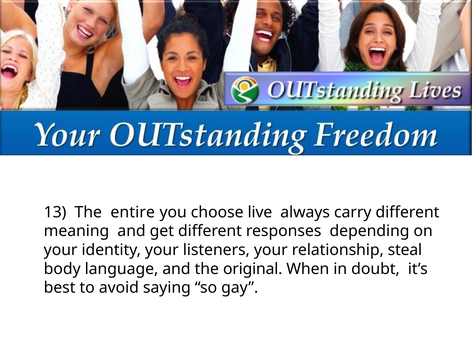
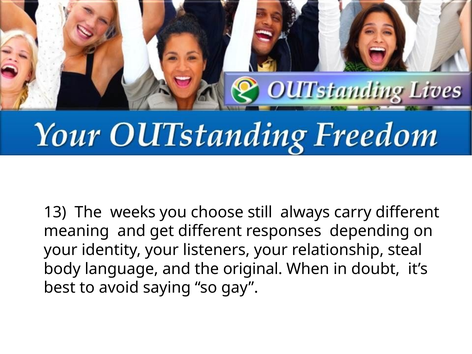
entire: entire -> weeks
live: live -> still
